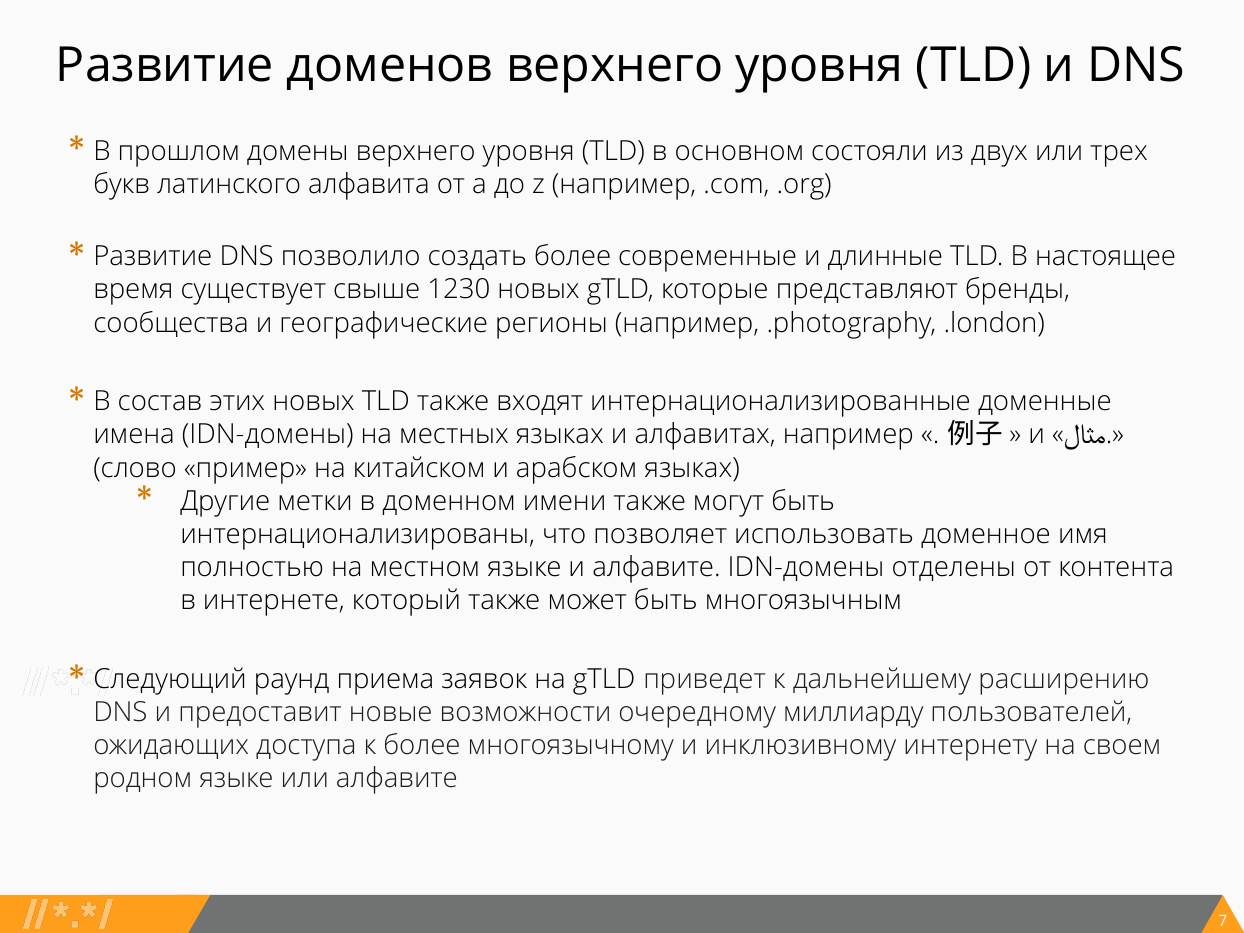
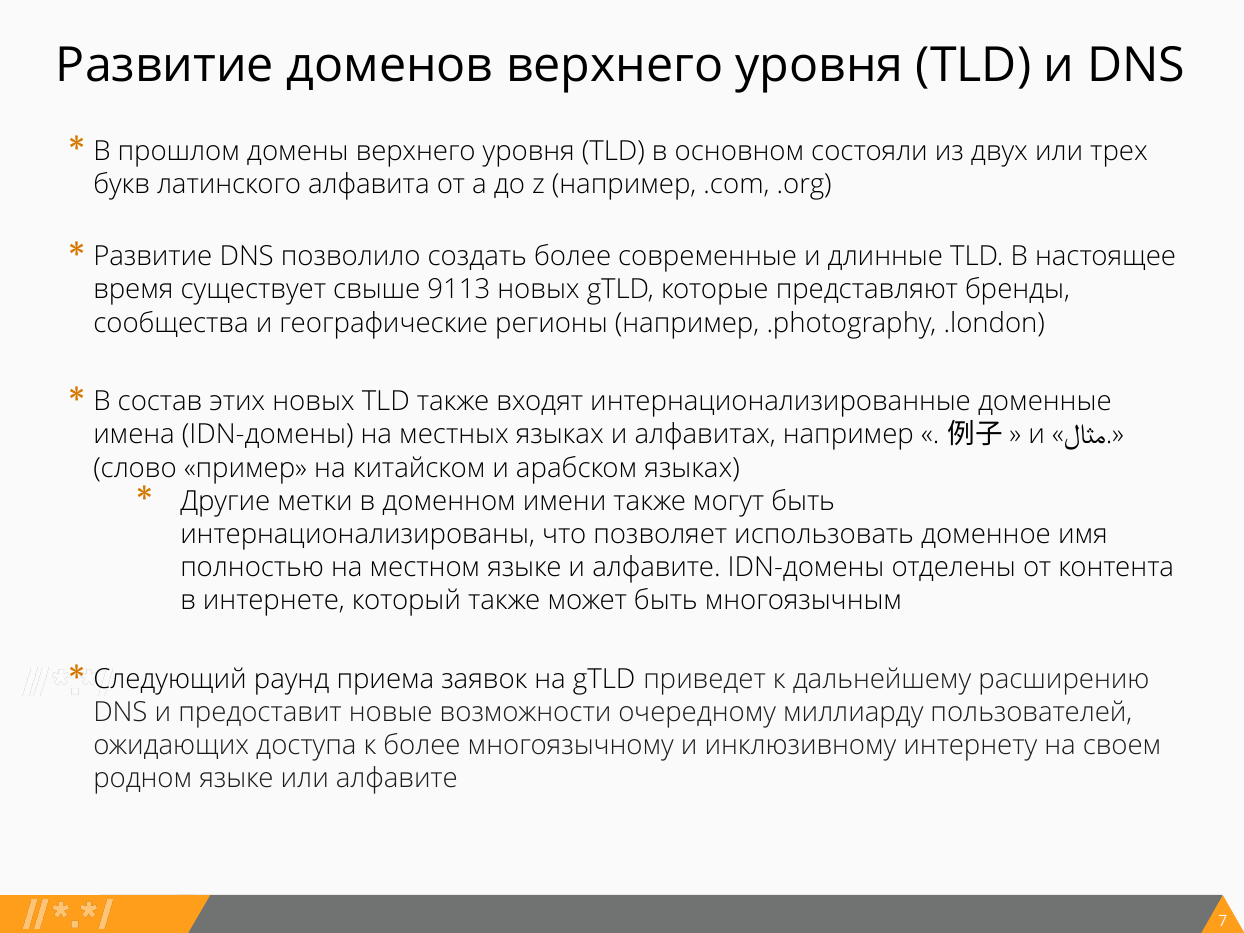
1230: 1230 -> 9113
